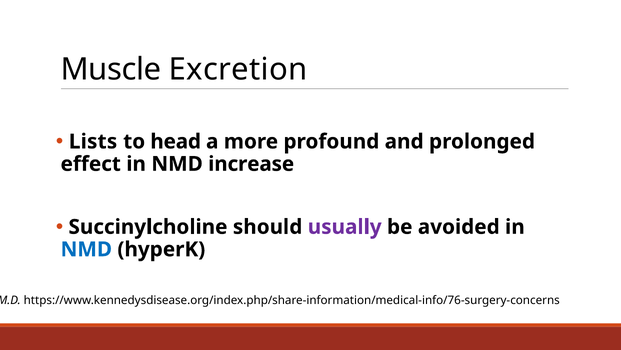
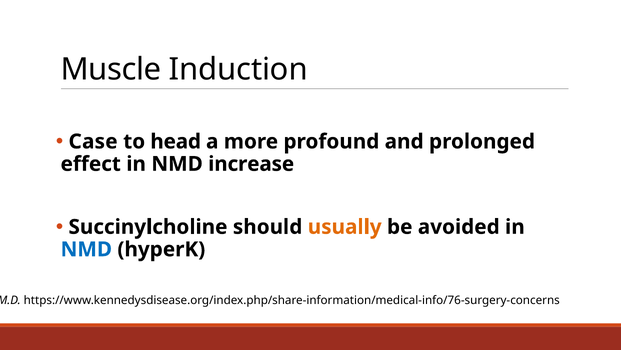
Excretion: Excretion -> Induction
Lists: Lists -> Case
usually colour: purple -> orange
